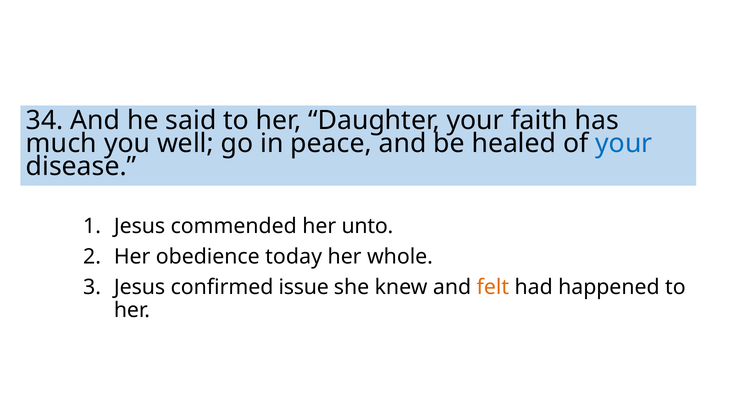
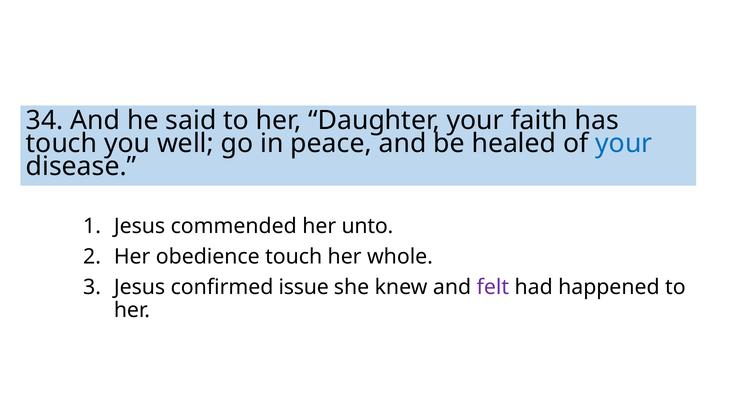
much at (61, 144): much -> touch
obedience today: today -> touch
felt colour: orange -> purple
